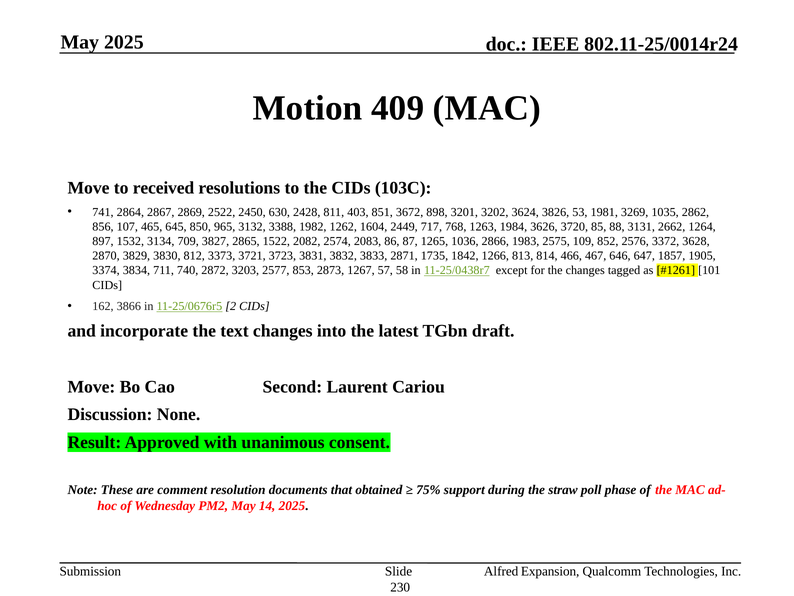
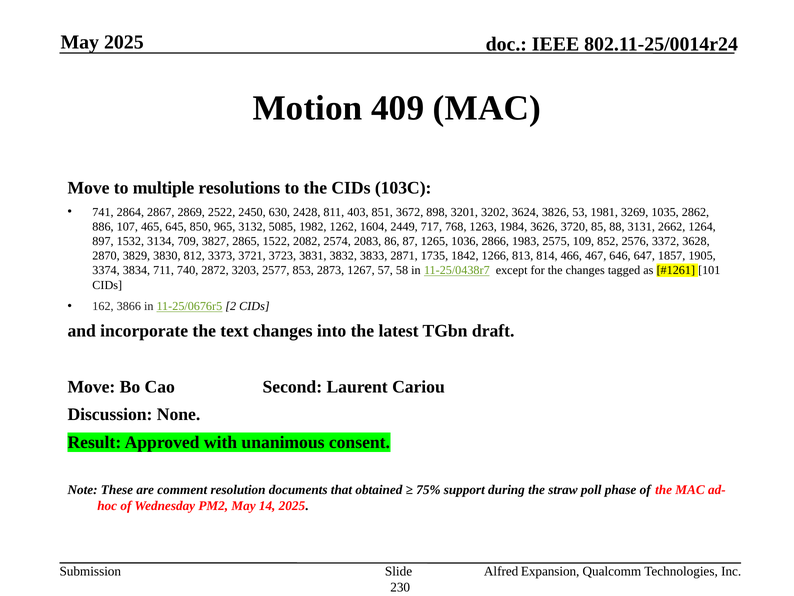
received: received -> multiple
856: 856 -> 886
3388: 3388 -> 5085
